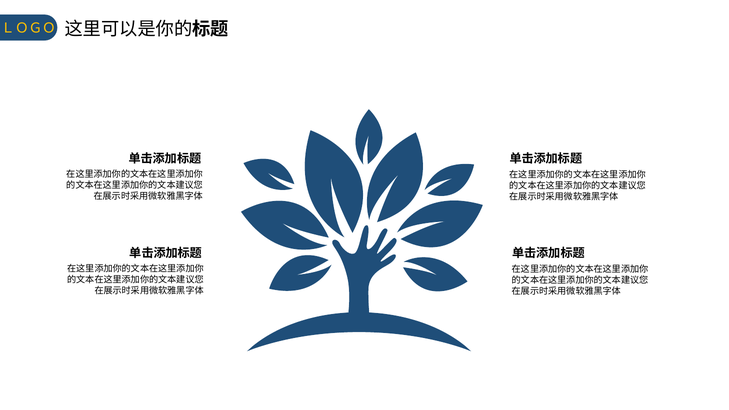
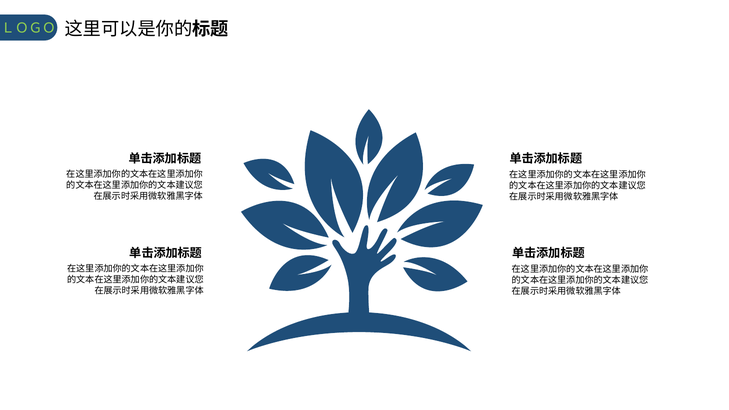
ＬＯＧＯ colour: yellow -> light green
